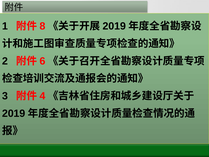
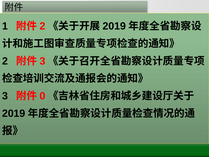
8 at (42, 26): 8 -> 2
6 at (42, 61): 6 -> 3
4: 4 -> 0
